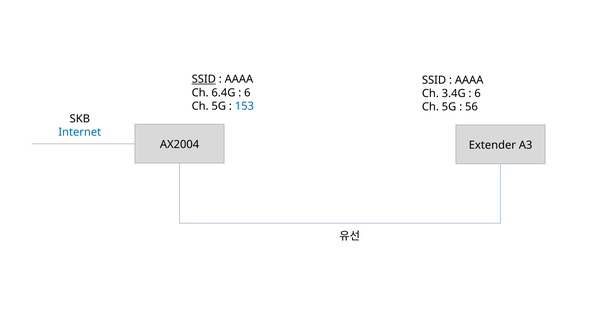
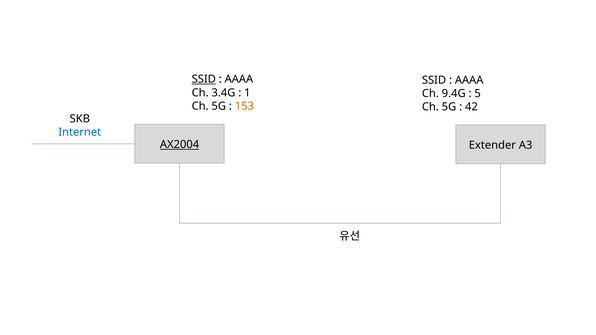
6.4G: 6.4G -> 3.4G
6 at (247, 93): 6 -> 1
3.4G: 3.4G -> 9.4G
6 at (478, 94): 6 -> 5
153 colour: blue -> orange
56: 56 -> 42
AX2004 underline: none -> present
